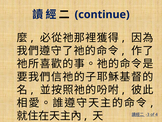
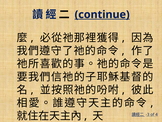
continue underline: none -> present
